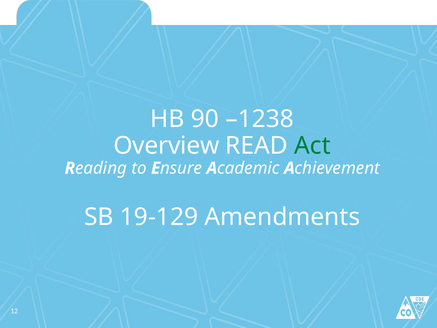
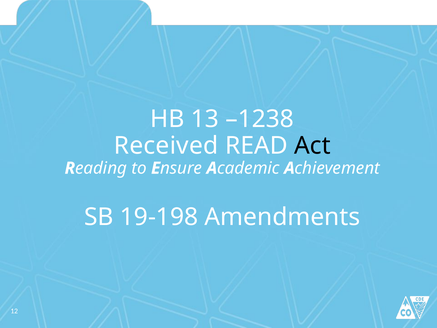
90: 90 -> 13
Overview: Overview -> Received
Act colour: green -> black
19-129: 19-129 -> 19-198
